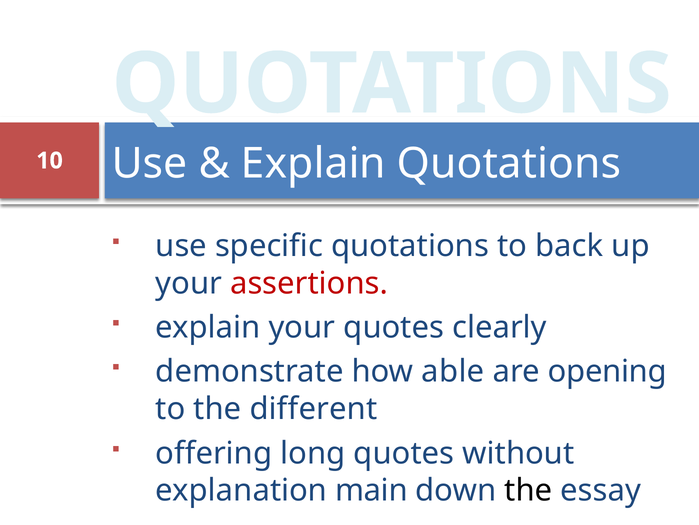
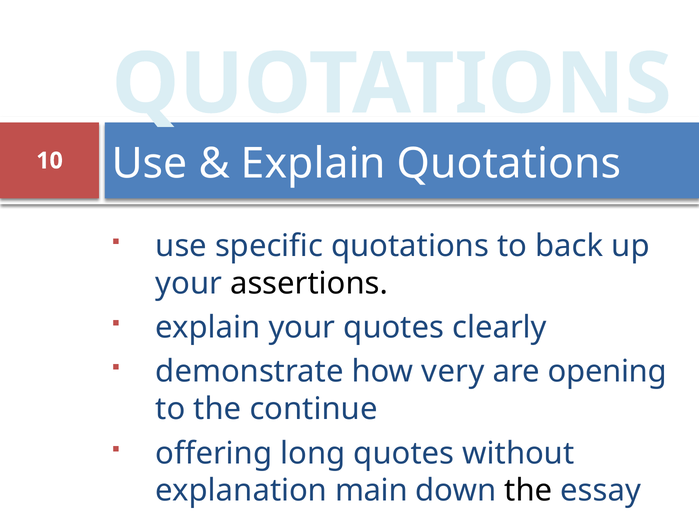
assertions colour: red -> black
able: able -> very
different: different -> continue
